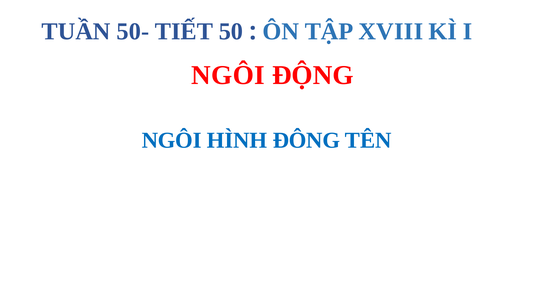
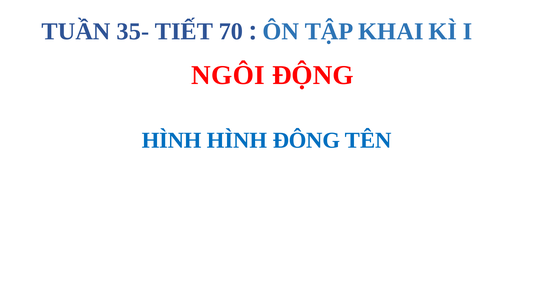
50-: 50- -> 35-
50: 50 -> 70
XVIII: XVIII -> KHAI
NGÔI at (172, 141): NGÔI -> HÌNH
